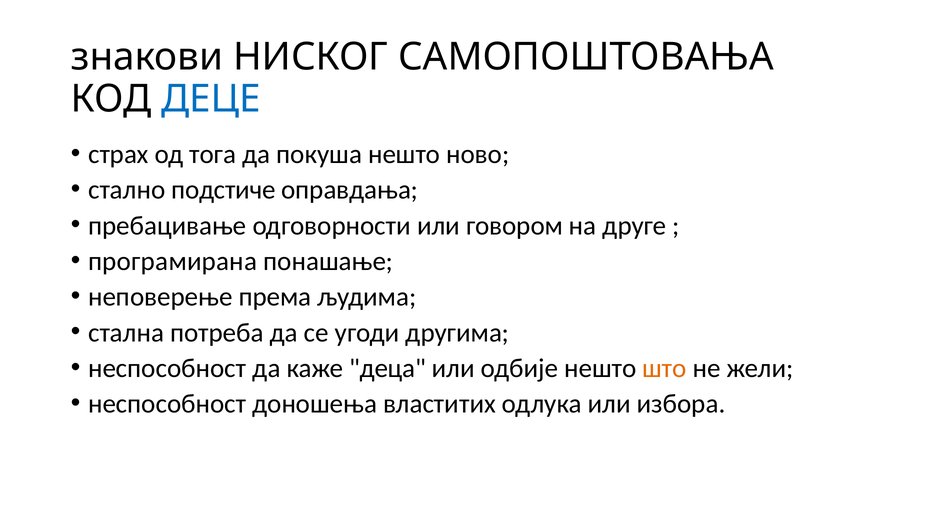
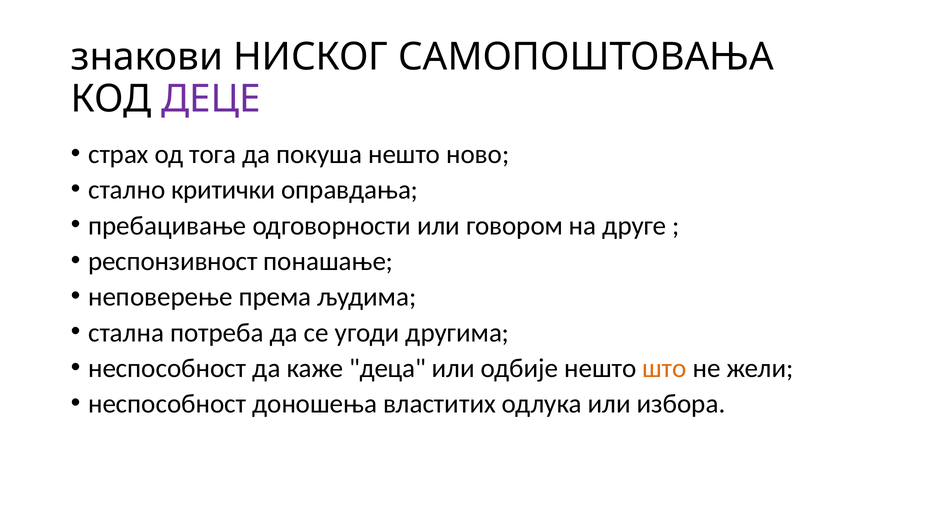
ДЕЦЕ colour: blue -> purple
подстиче: подстиче -> критички
програмирана: програмирана -> респонзивност
